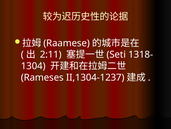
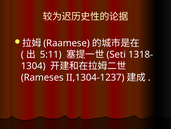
2:11: 2:11 -> 5:11
